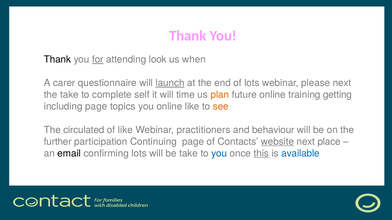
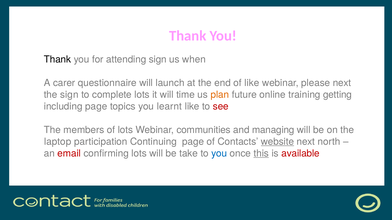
for underline: present -> none
attending look: look -> sign
launch underline: present -> none
of lots: lots -> like
the take: take -> sign
complete self: self -> lots
you online: online -> learnt
see colour: orange -> red
circulated: circulated -> members
of like: like -> lots
practitioners: practitioners -> communities
behaviour: behaviour -> managing
further: further -> laptop
place: place -> north
email colour: black -> red
available colour: blue -> red
